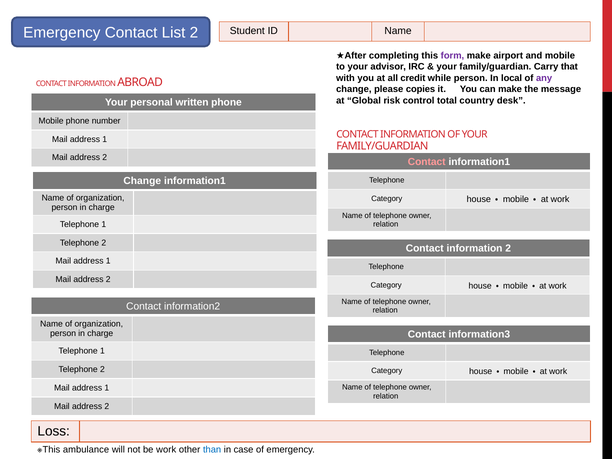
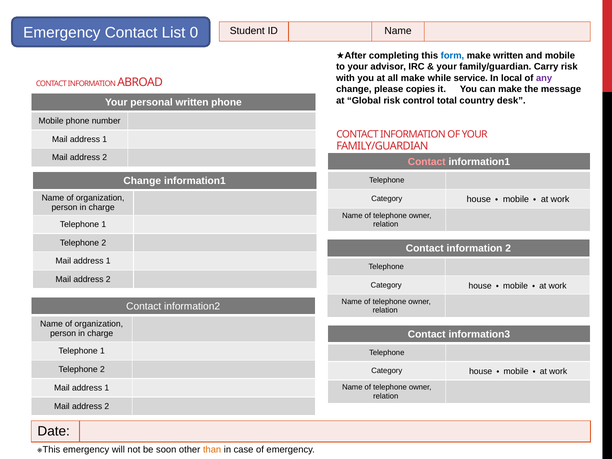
List 2: 2 -> 0
form colour: purple -> blue
make airport: airport -> written
Carry that: that -> risk
all credit: credit -> make
while person: person -> service
Loss: Loss -> Date
※This ambulance: ambulance -> emergency
be work: work -> soon
than colour: blue -> orange
